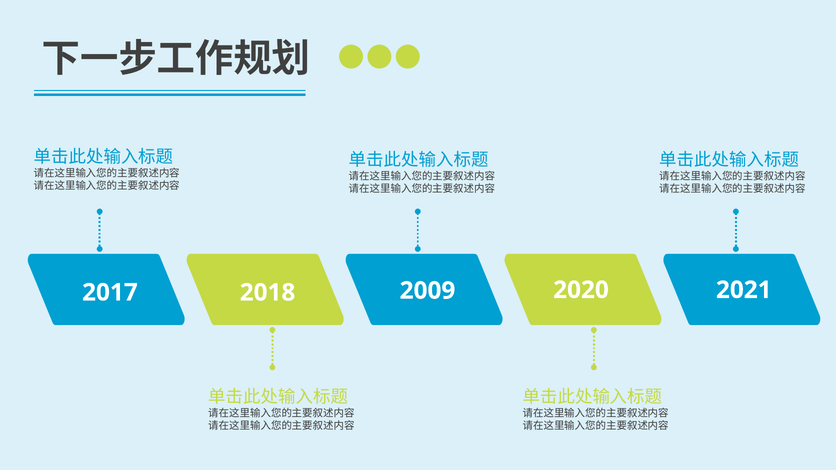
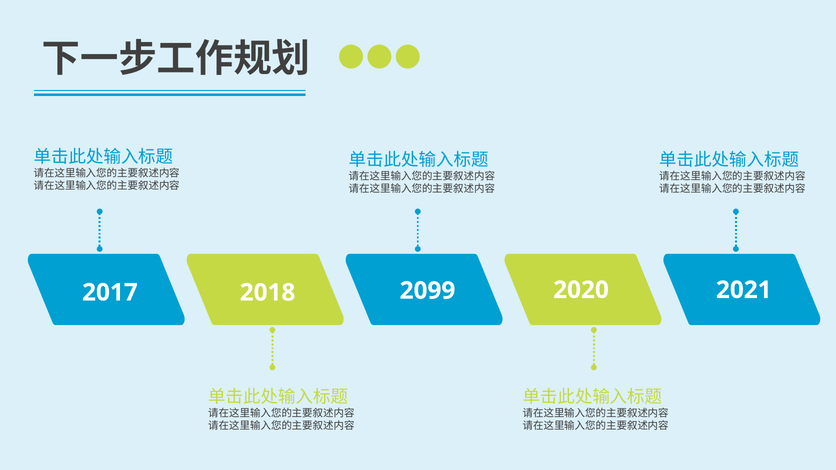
2009: 2009 -> 2099
